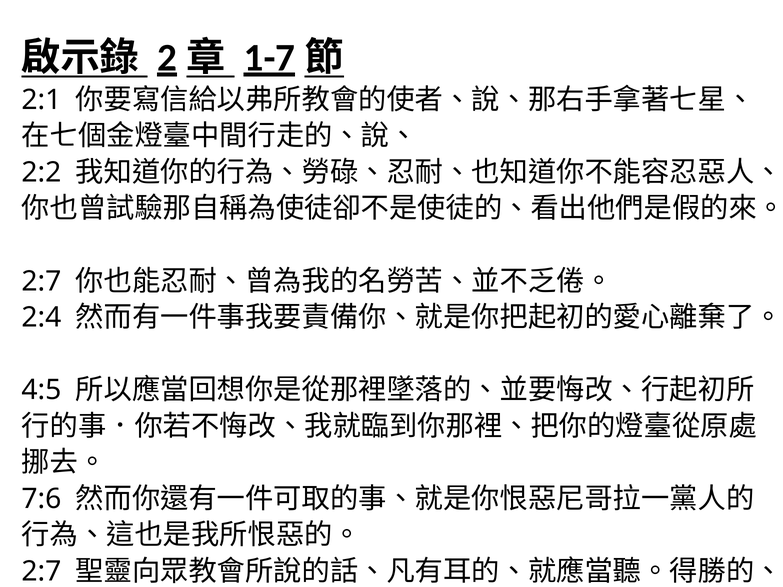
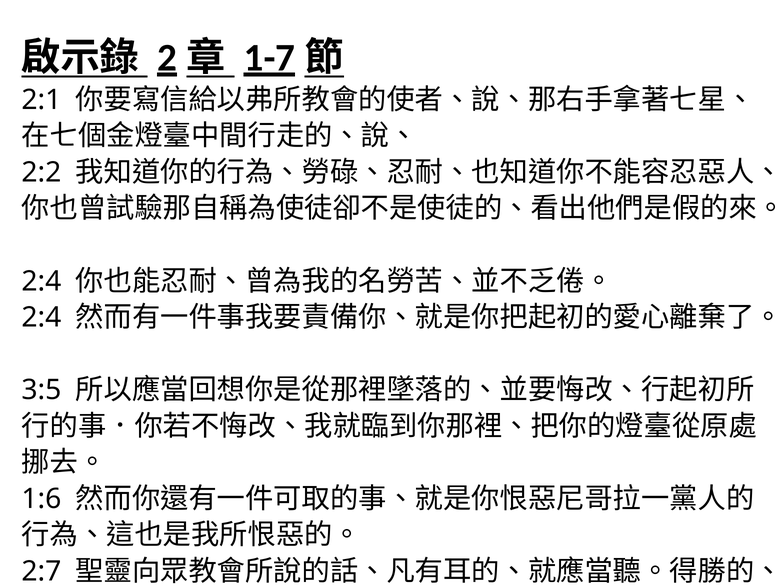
2:7 at (41, 281): 2:7 -> 2:4
4:5: 4:5 -> 3:5
7:6: 7:6 -> 1:6
